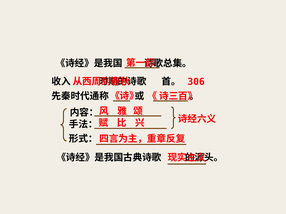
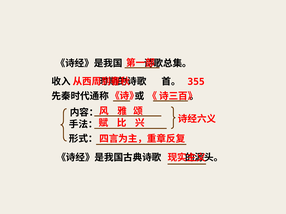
306: 306 -> 355
